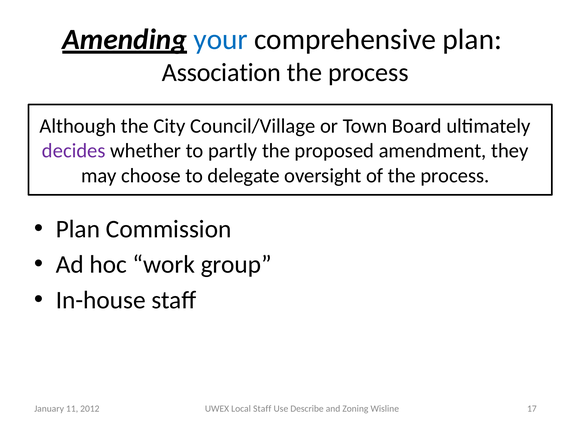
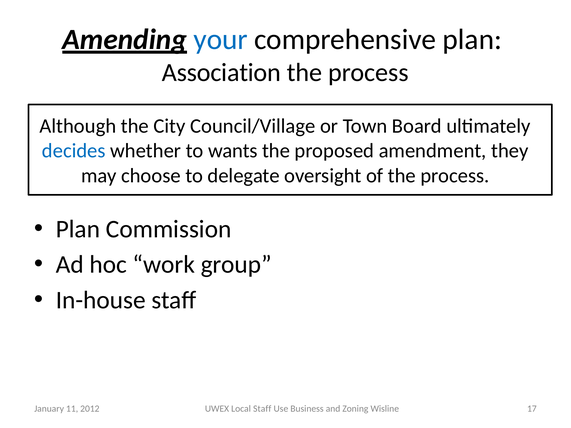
decides colour: purple -> blue
partly: partly -> wants
Describe: Describe -> Business
